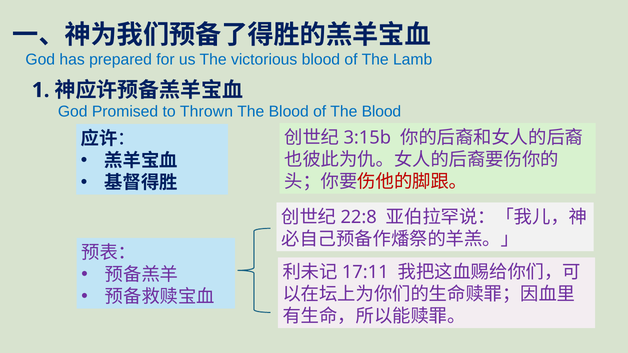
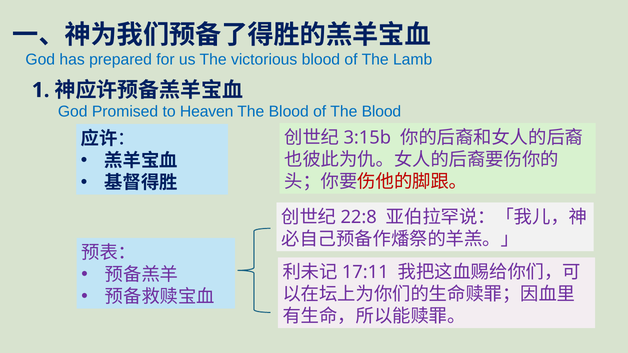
Thrown: Thrown -> Heaven
